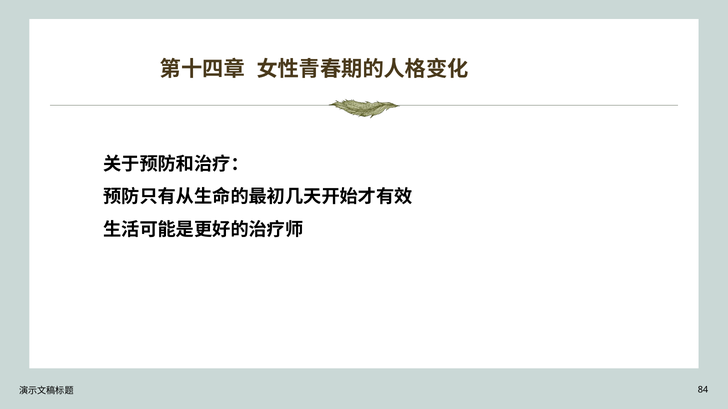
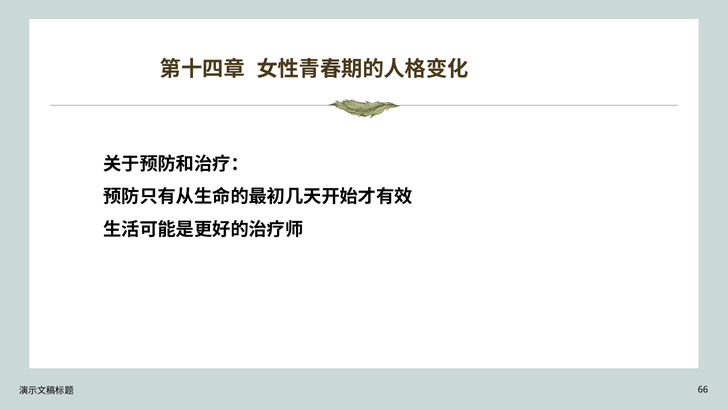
84: 84 -> 66
